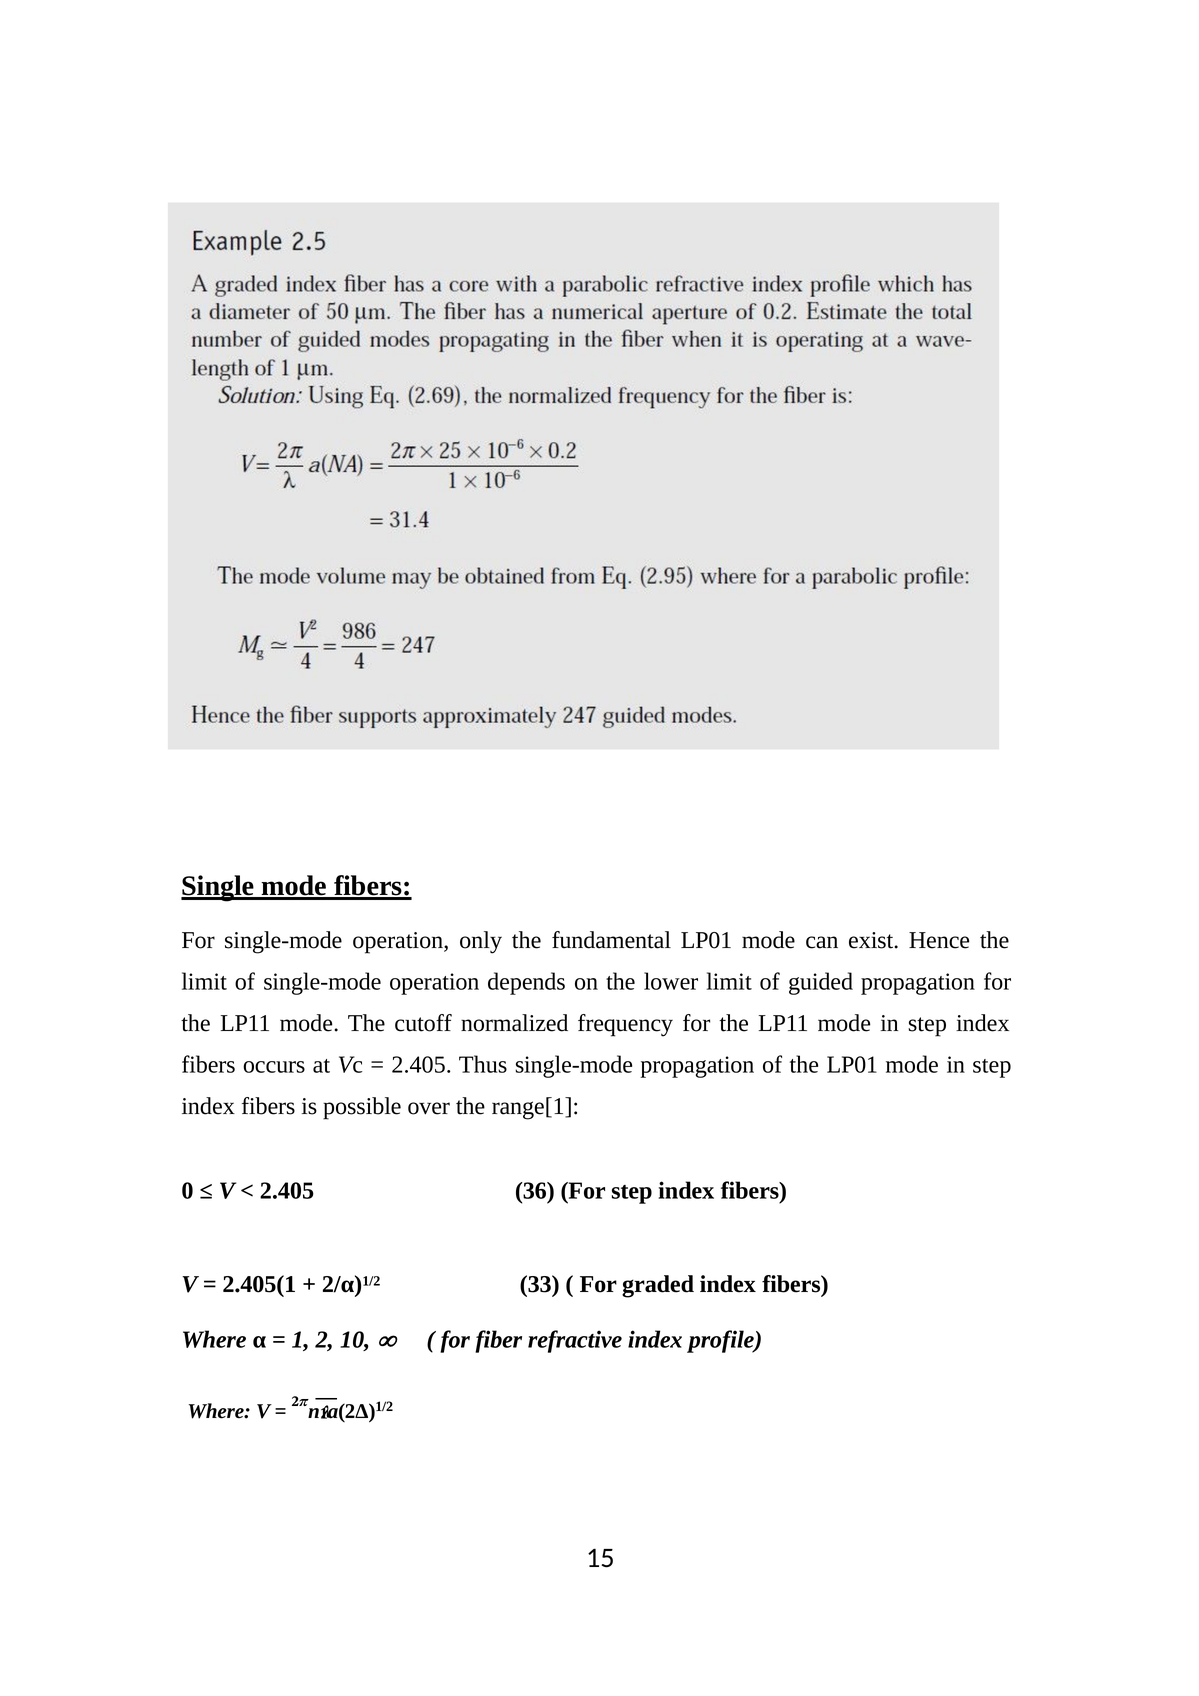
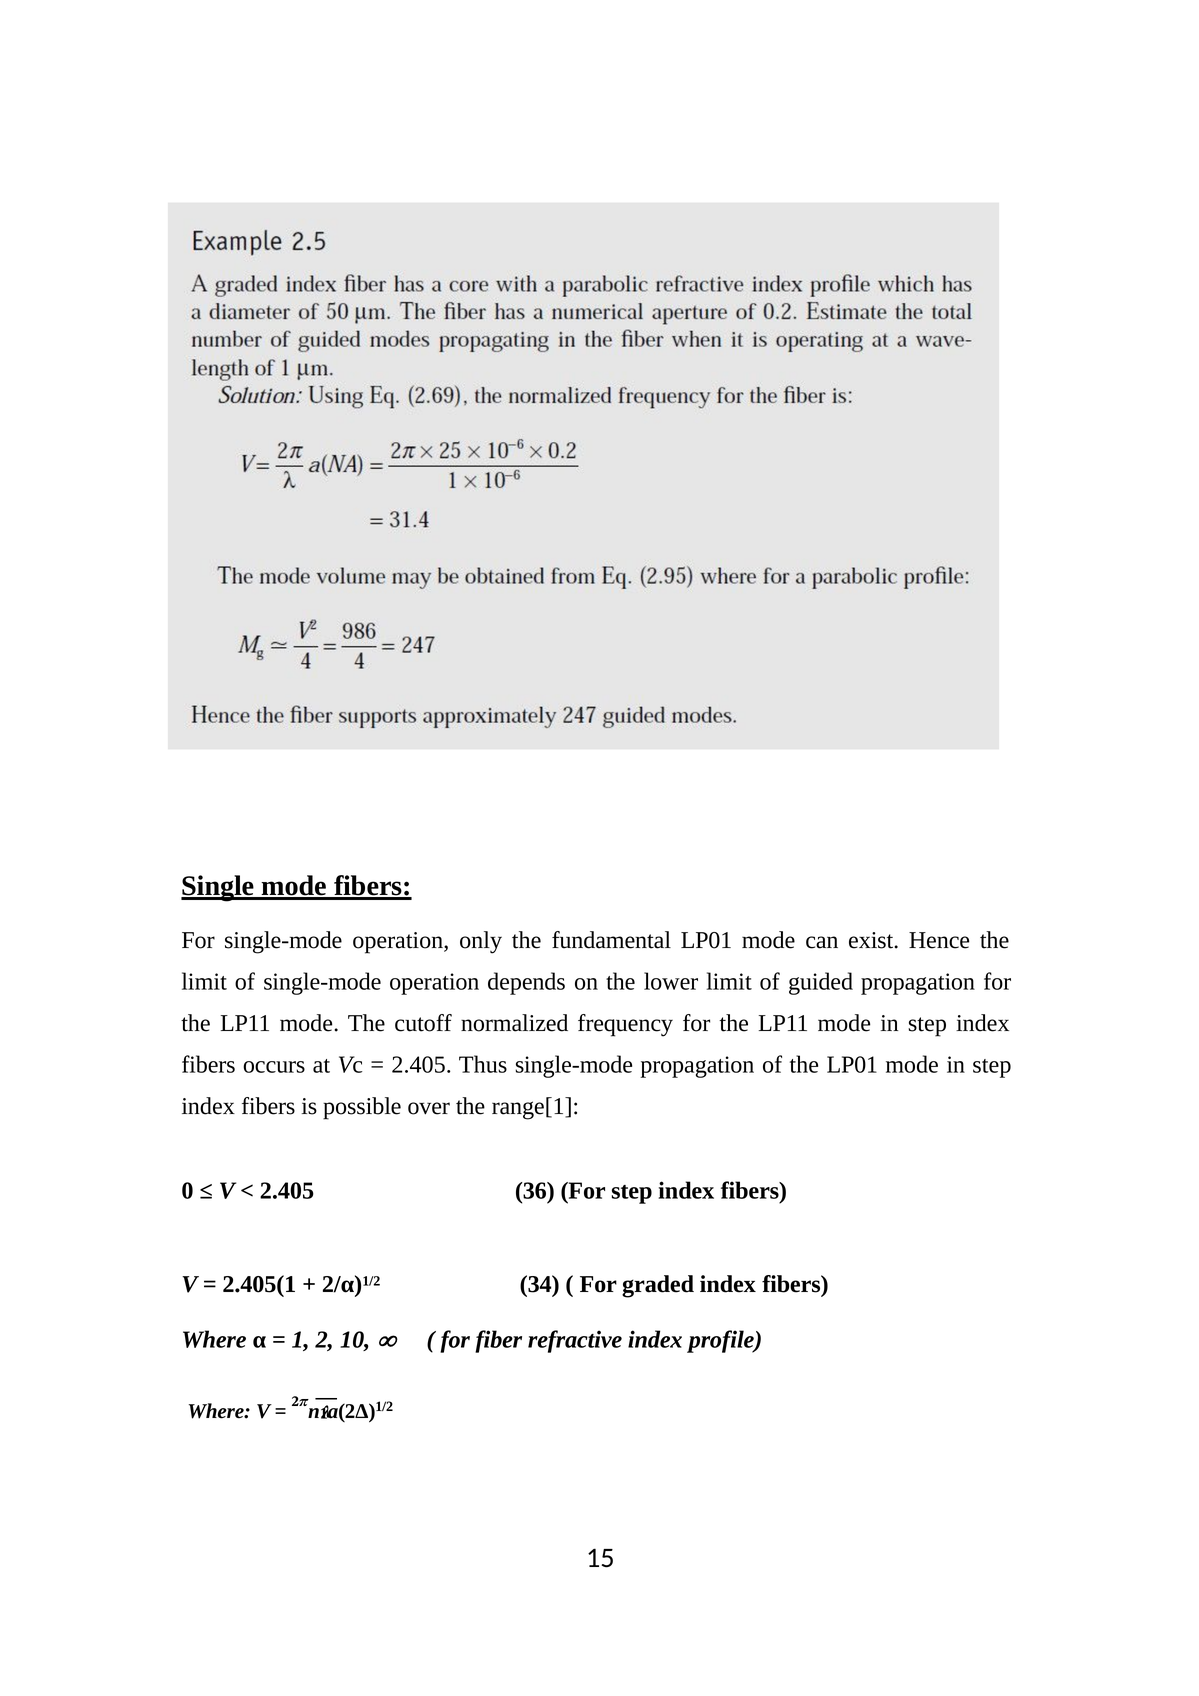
33: 33 -> 34
